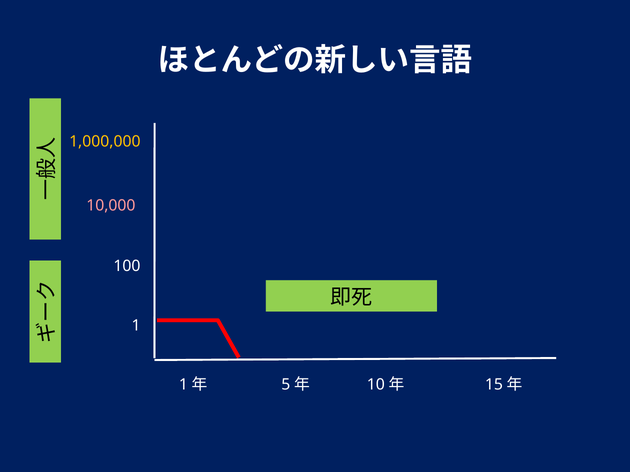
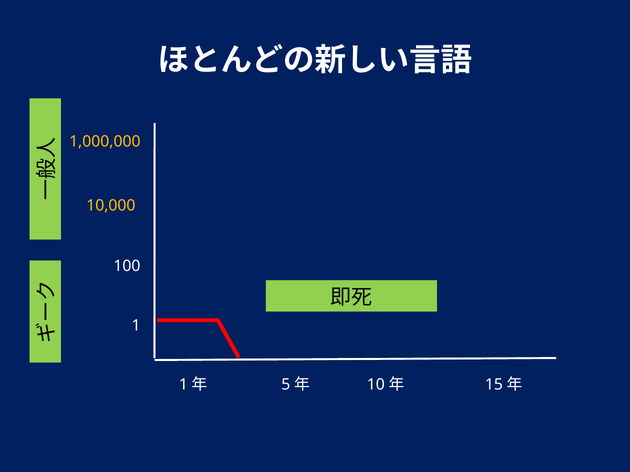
10,000 colour: pink -> yellow
